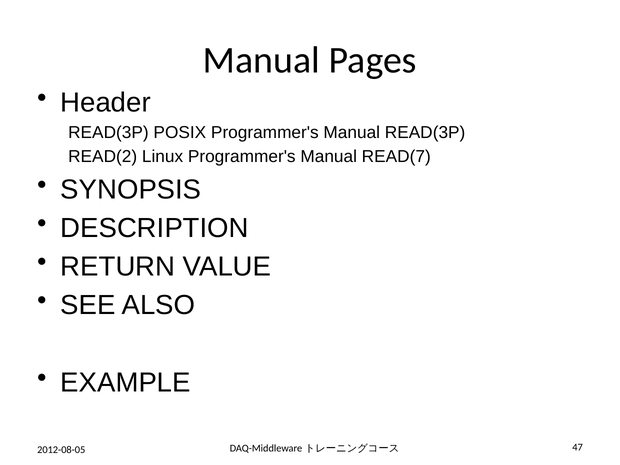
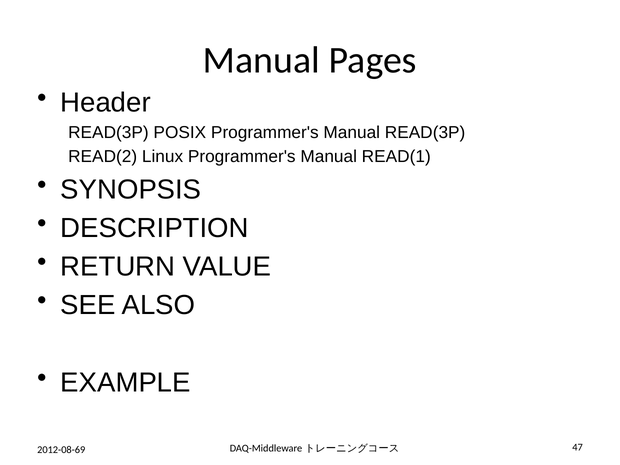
READ(7: READ(7 -> READ(1
2012-08-05: 2012-08-05 -> 2012-08-69
